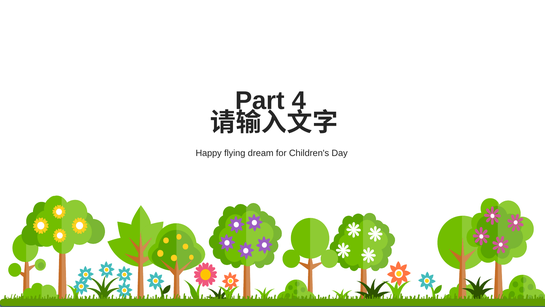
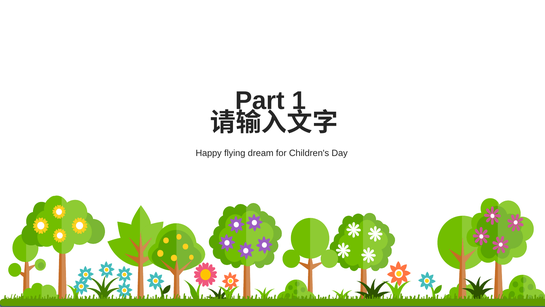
4: 4 -> 1
